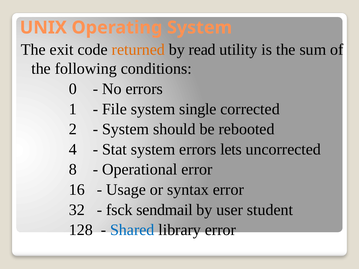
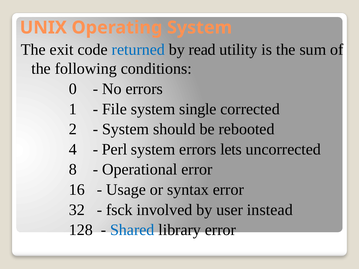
returned colour: orange -> blue
Stat: Stat -> Perl
sendmail: sendmail -> involved
student: student -> instead
